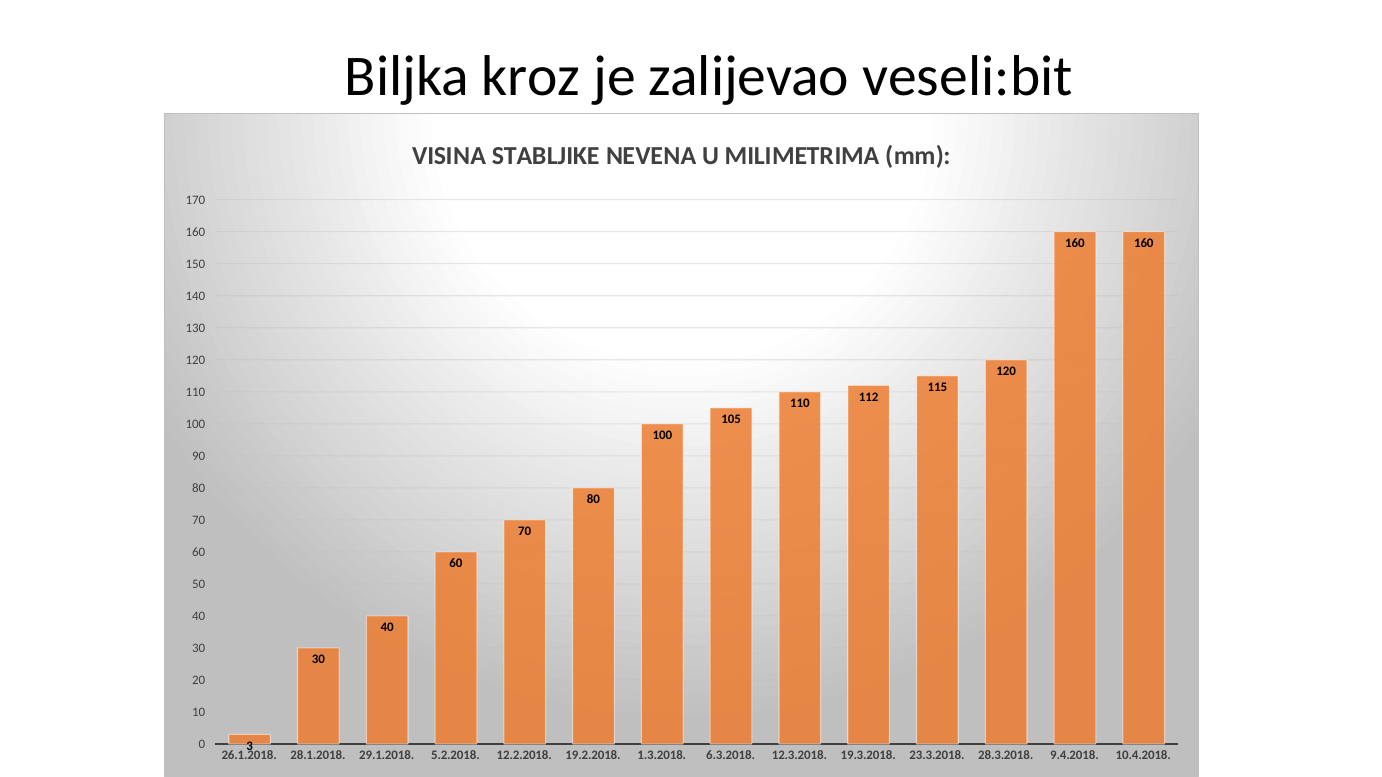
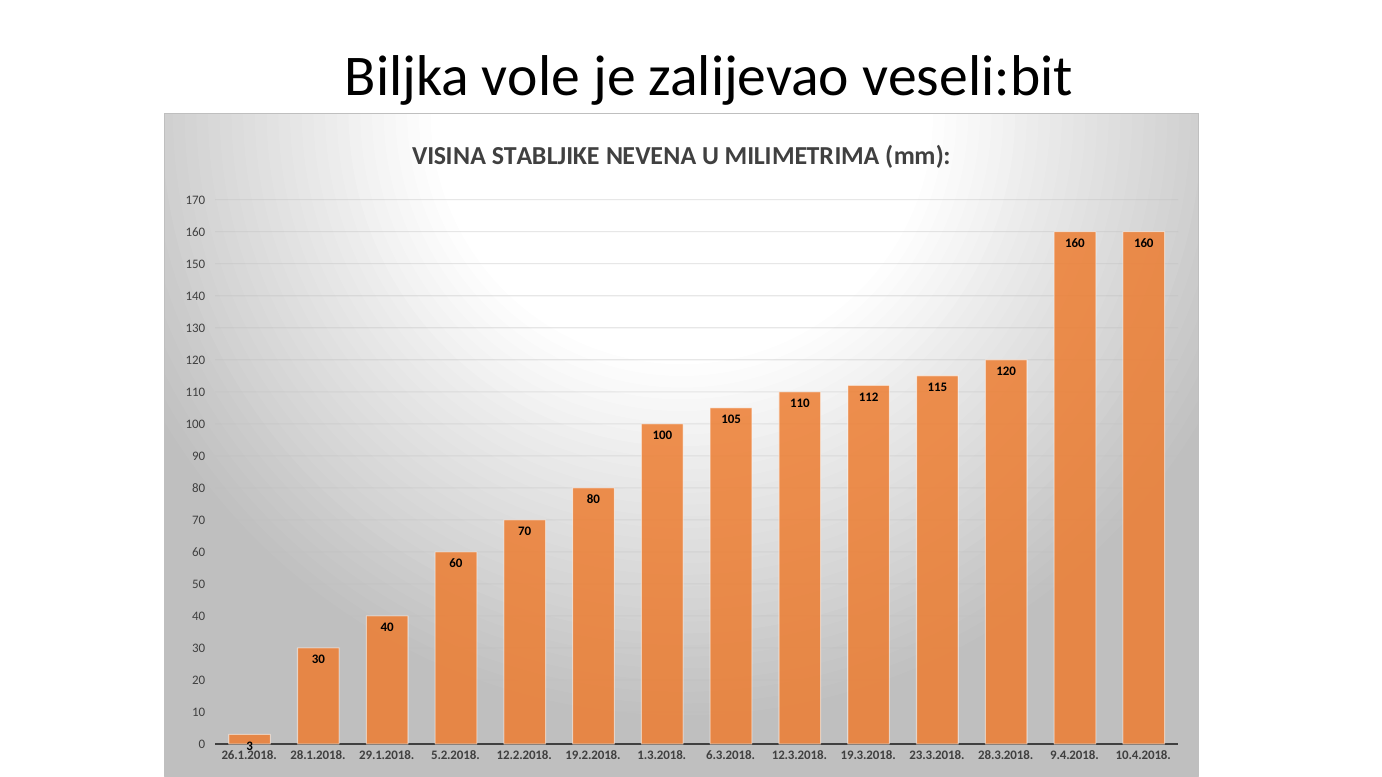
kroz: kroz -> vole
